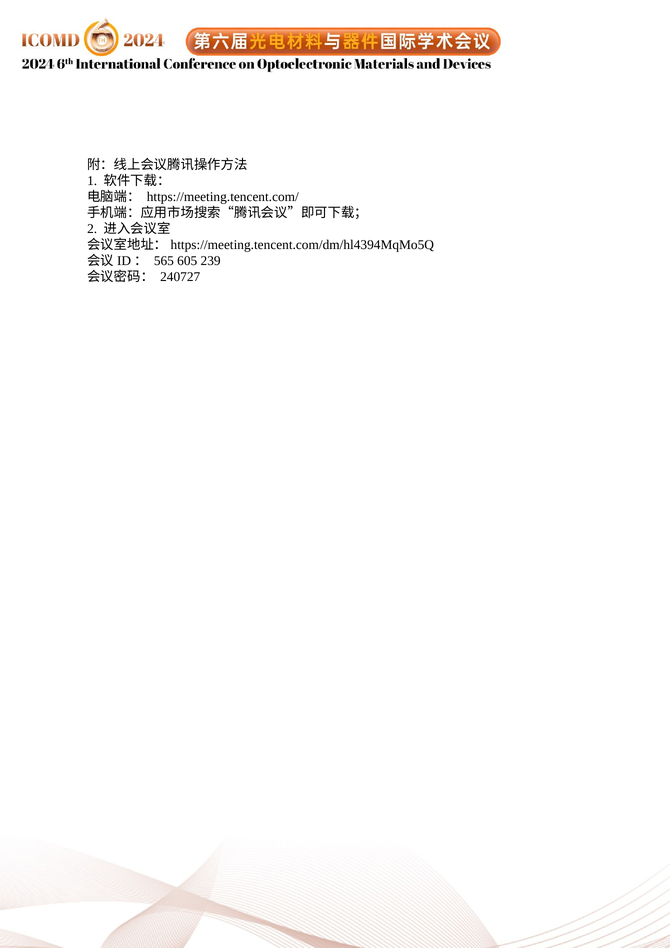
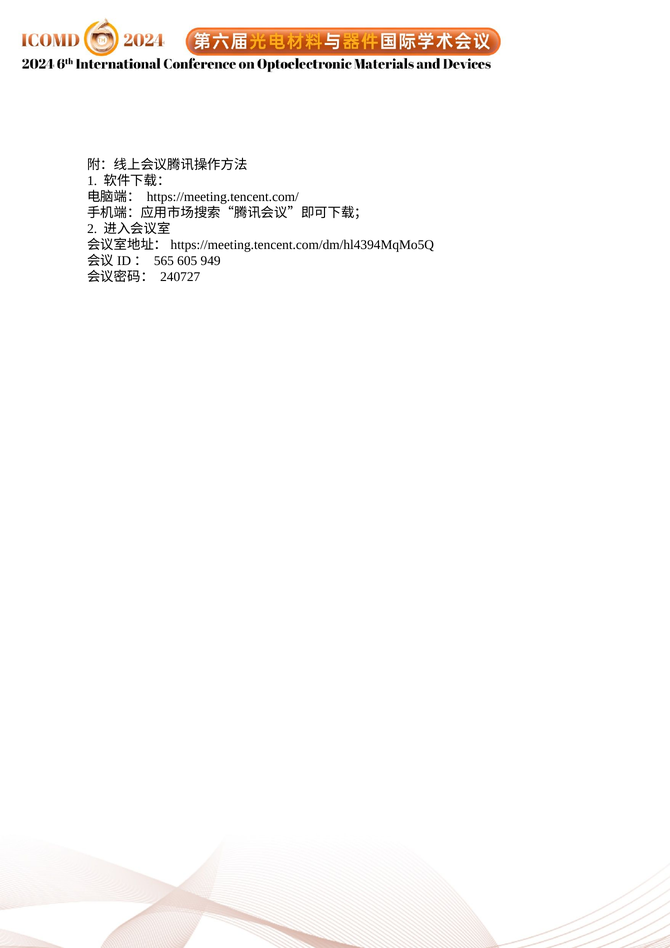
239: 239 -> 949
